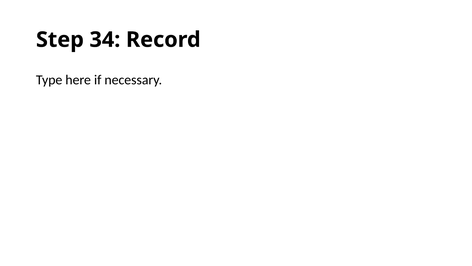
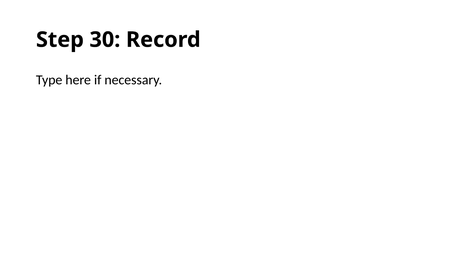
34: 34 -> 30
